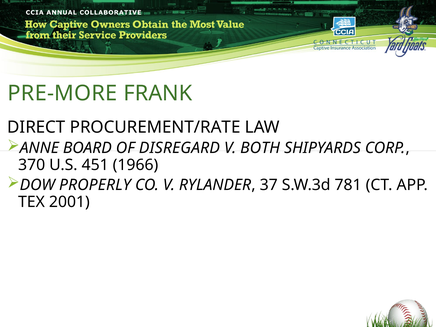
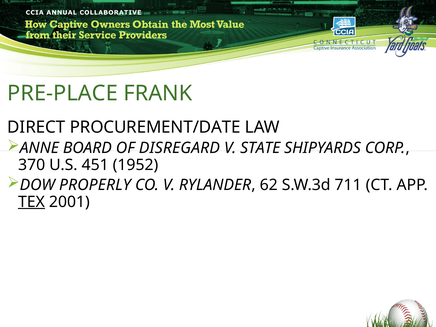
PRE-MORE: PRE-MORE -> PRE-PLACE
PROCUREMENT/RATE: PROCUREMENT/RATE -> PROCUREMENT/DATE
BOTH: BOTH -> STATE
1966: 1966 -> 1952
37: 37 -> 62
781: 781 -> 711
TEX underline: none -> present
